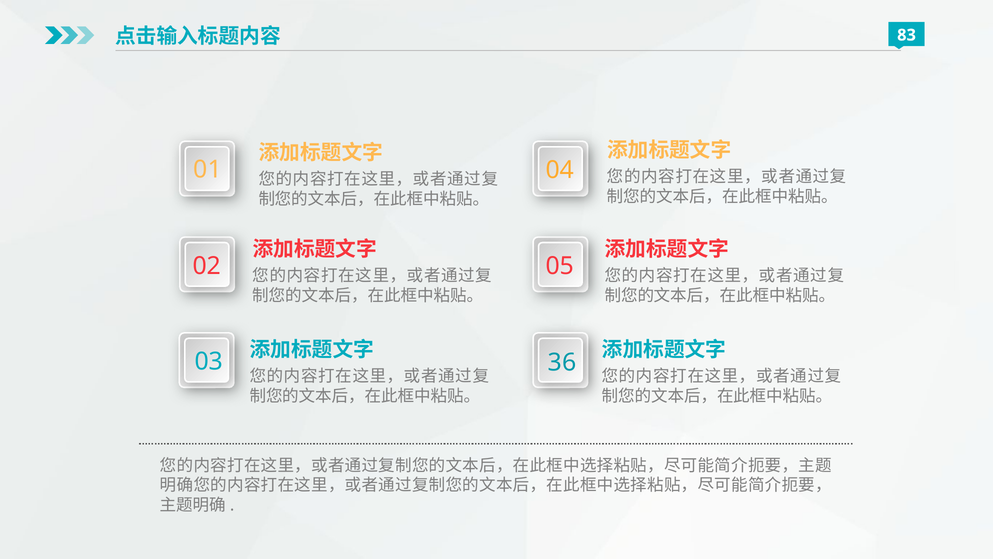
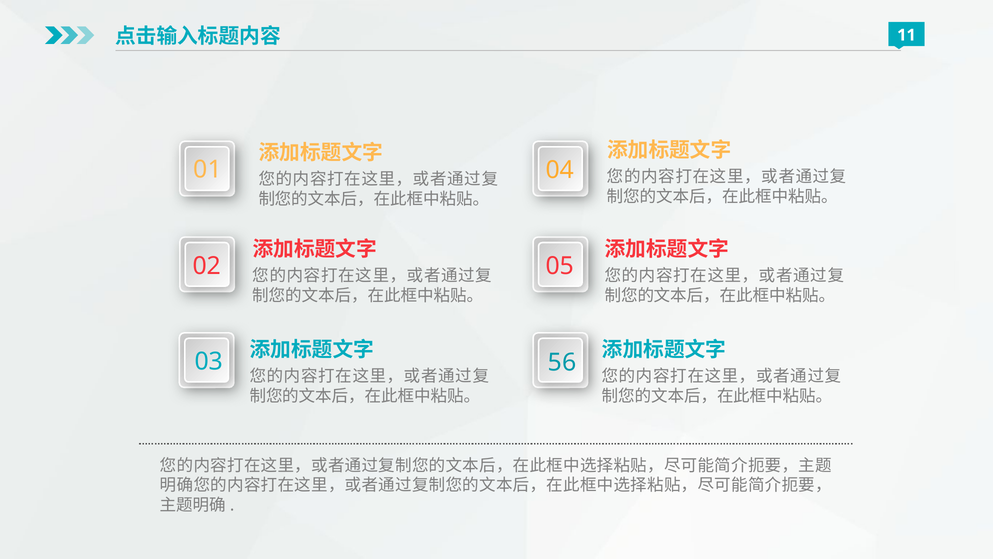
83: 83 -> 11
36: 36 -> 56
